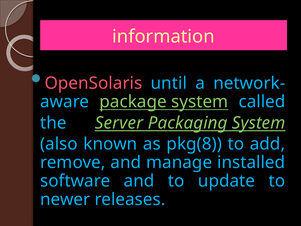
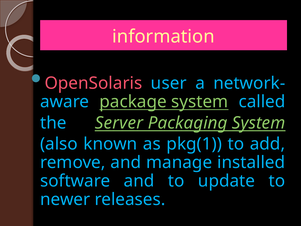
until: until -> user
pkg(8: pkg(8 -> pkg(1
